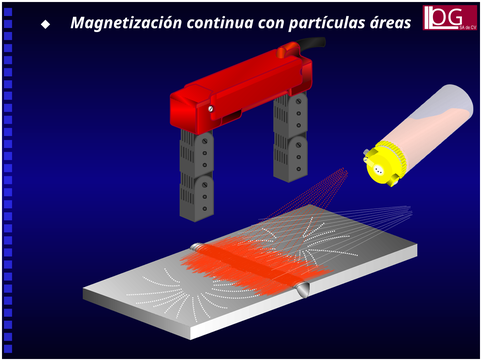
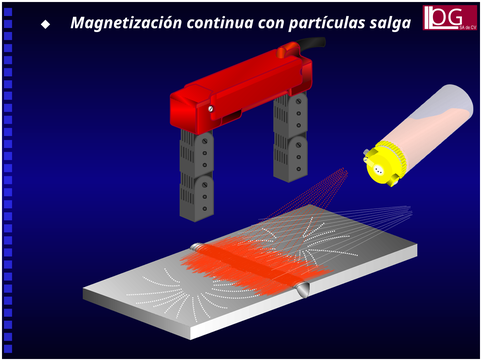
áreas: áreas -> salga
